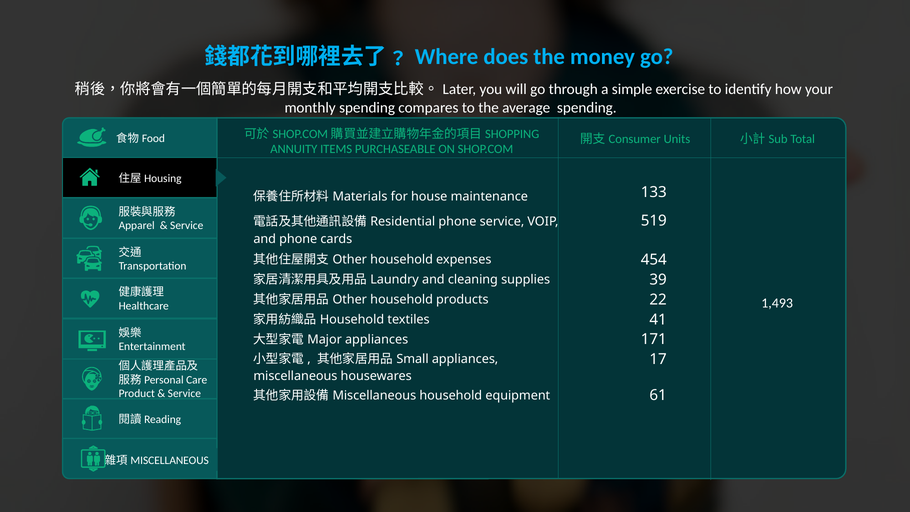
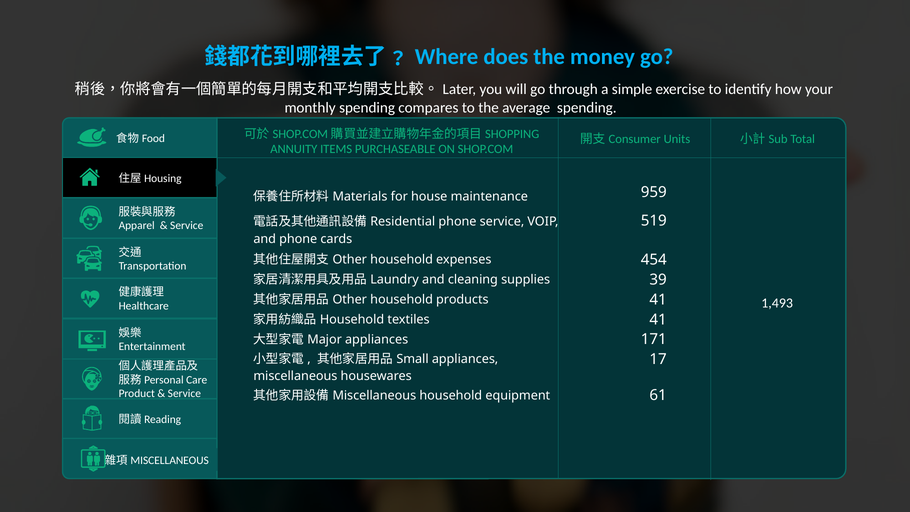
133: 133 -> 959
products 22: 22 -> 41
